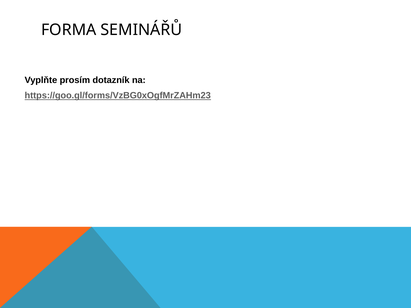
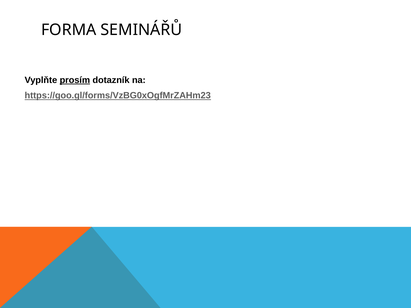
prosím underline: none -> present
